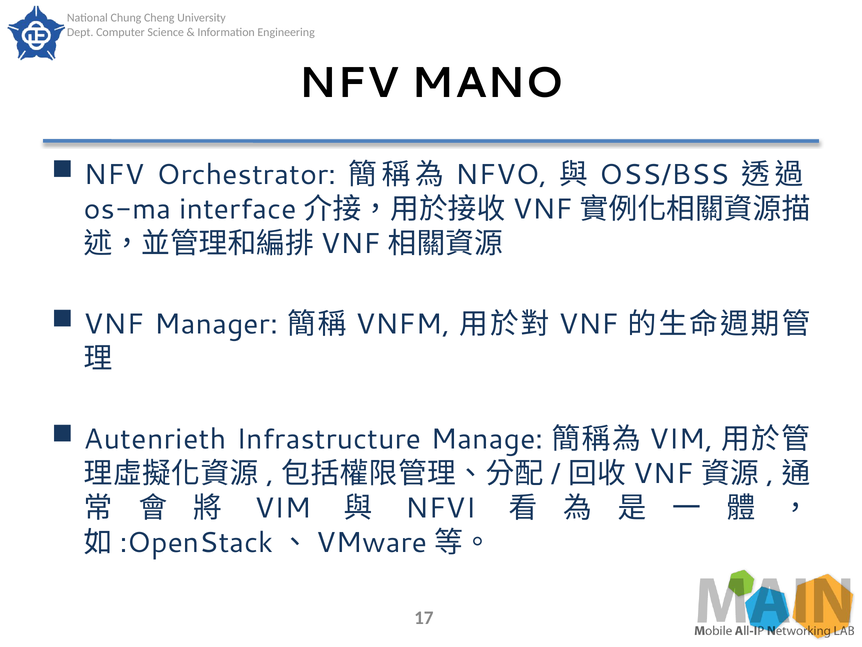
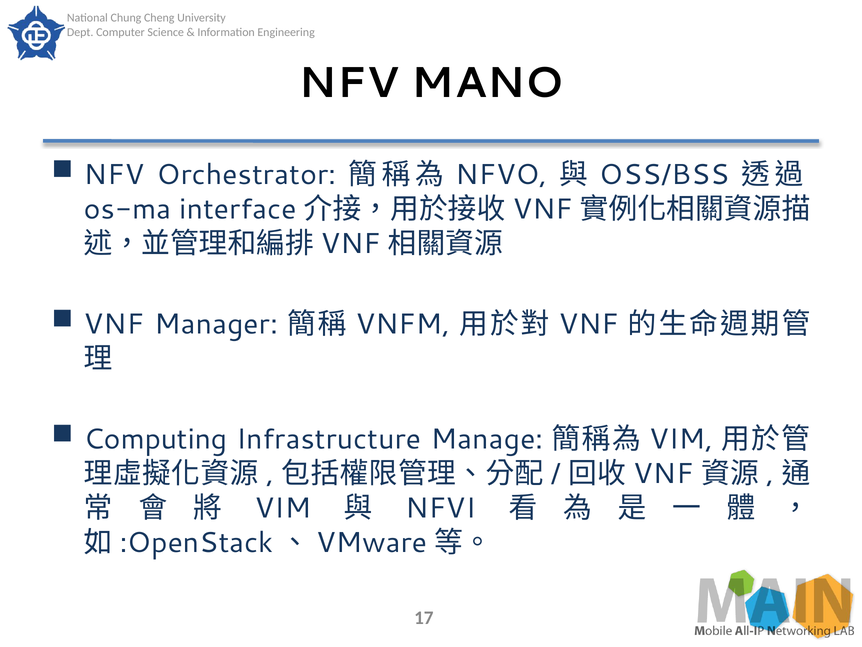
Autenrieth: Autenrieth -> Computing
